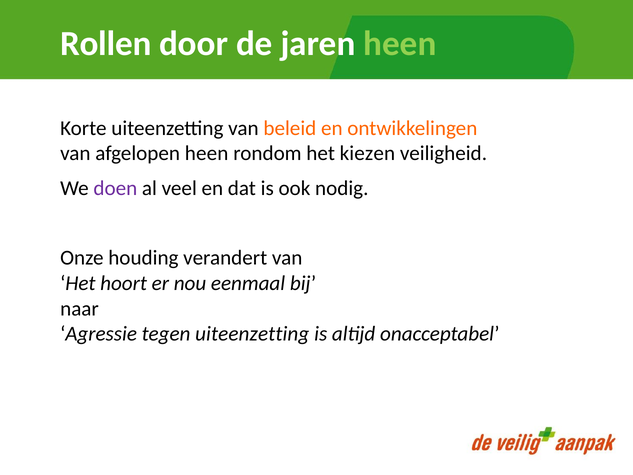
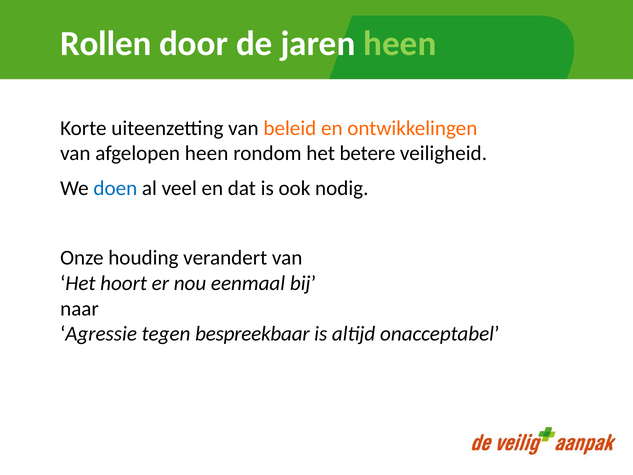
kiezen: kiezen -> betere
doen colour: purple -> blue
tegen uiteenzetting: uiteenzetting -> bespreekbaar
